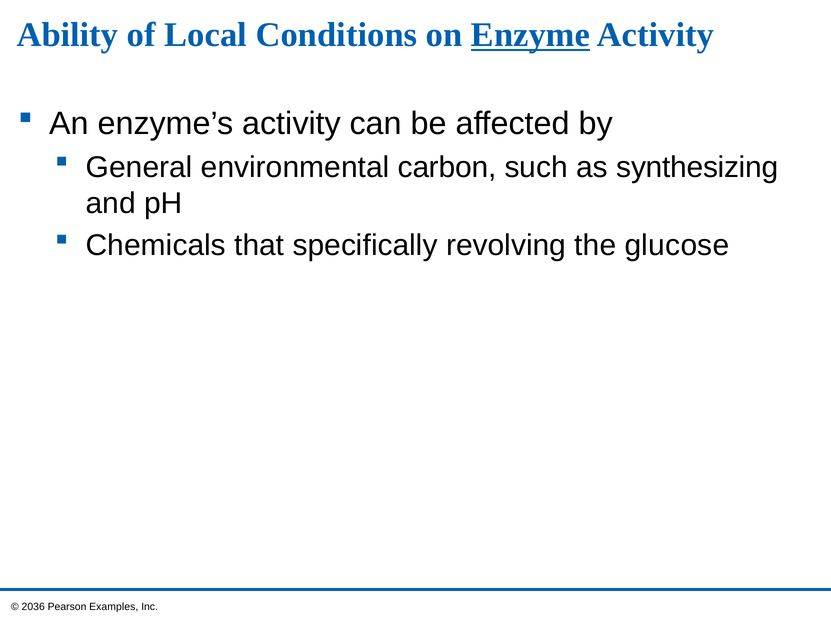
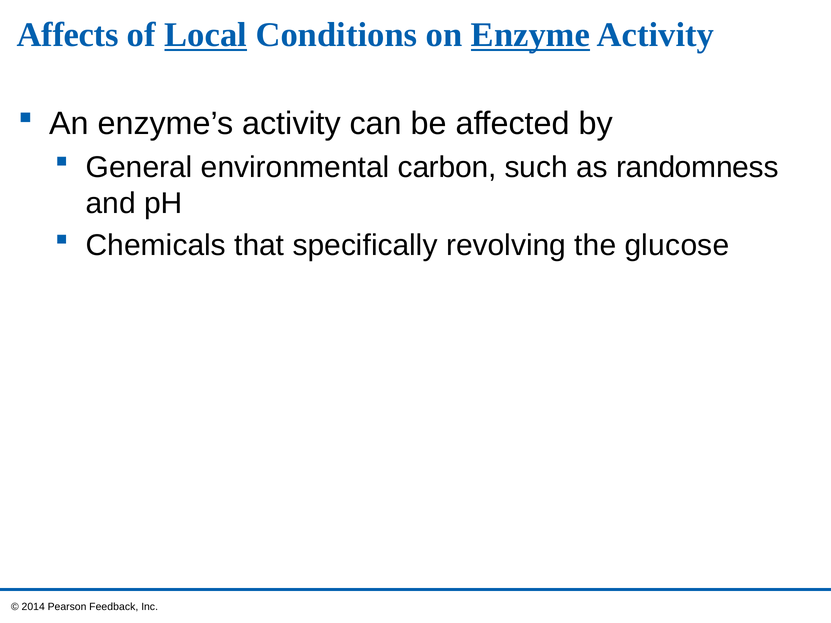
Ability: Ability -> Affects
Local underline: none -> present
synthesizing: synthesizing -> randomness
2036: 2036 -> 2014
Examples: Examples -> Feedback
